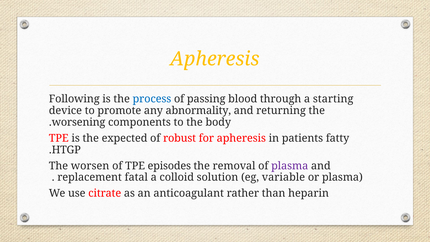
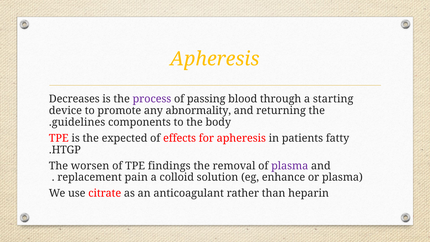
Following: Following -> Decreases
process colour: blue -> purple
worsening: worsening -> guidelines
robust: robust -> effects
episodes: episodes -> findings
fatal: fatal -> pain
variable: variable -> enhance
